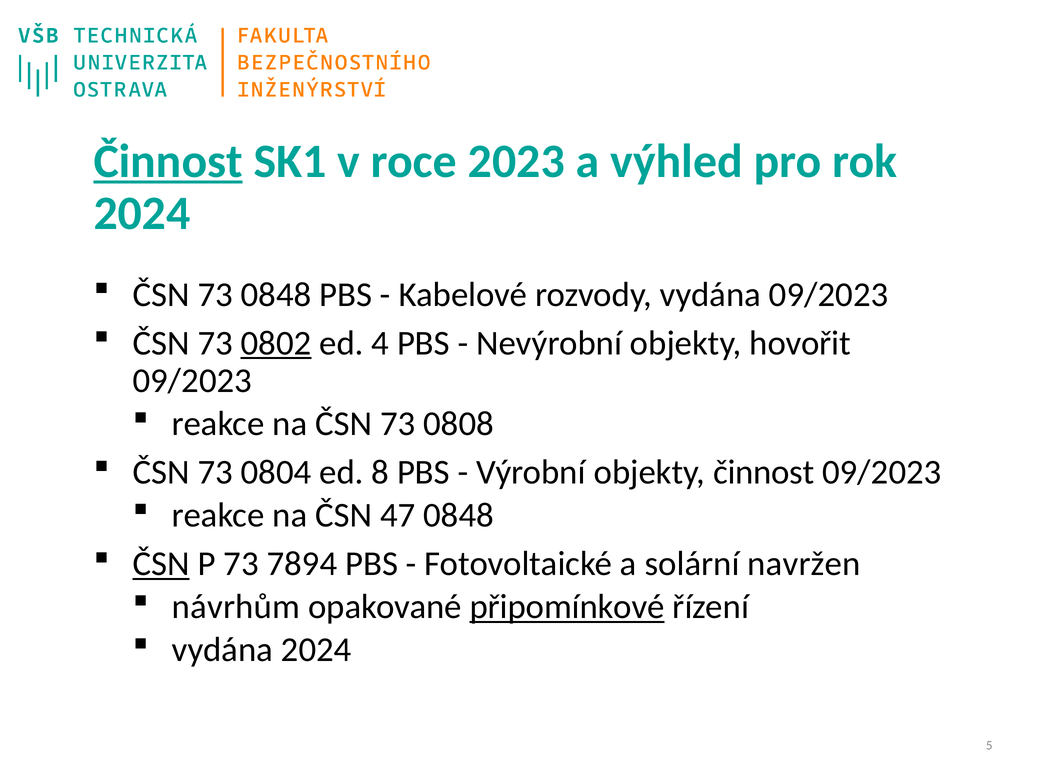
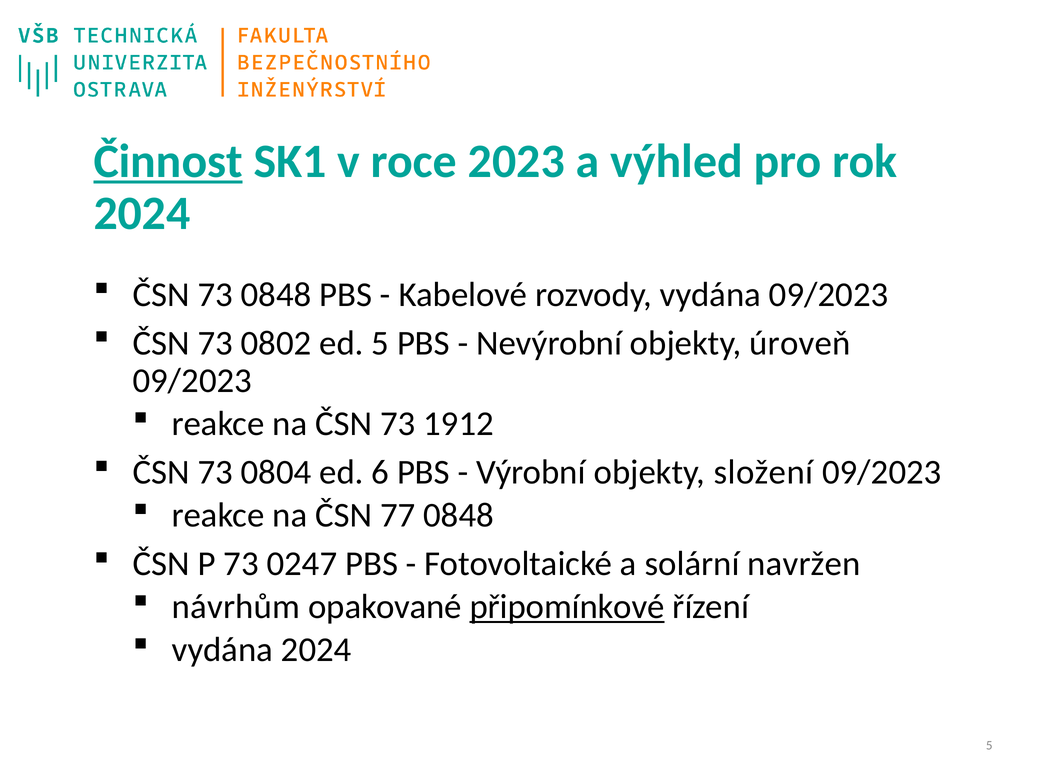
0802 underline: present -> none
ed 4: 4 -> 5
hovořit: hovořit -> úroveň
0808: 0808 -> 1912
8: 8 -> 6
objekty činnost: činnost -> složení
47: 47 -> 77
ČSN at (161, 564) underline: present -> none
7894: 7894 -> 0247
